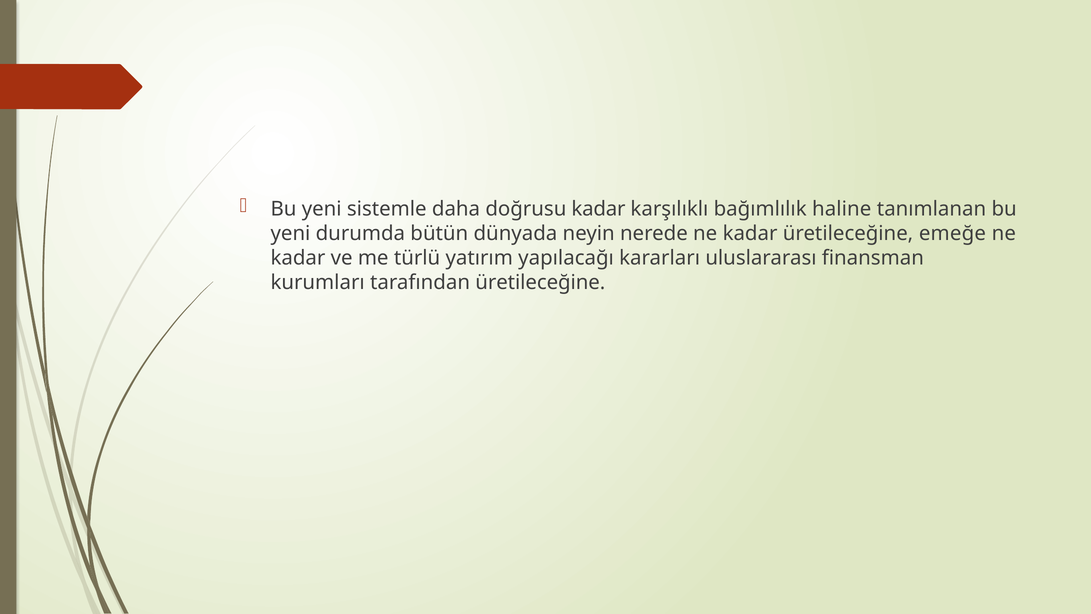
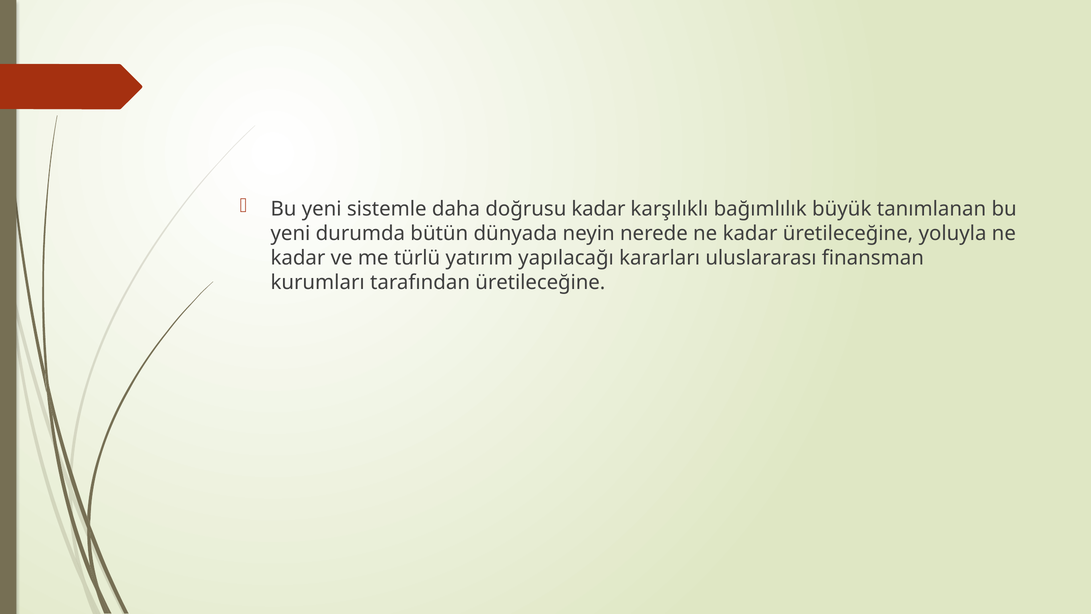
haline: haline -> büyük
emeğe: emeğe -> yoluyla
